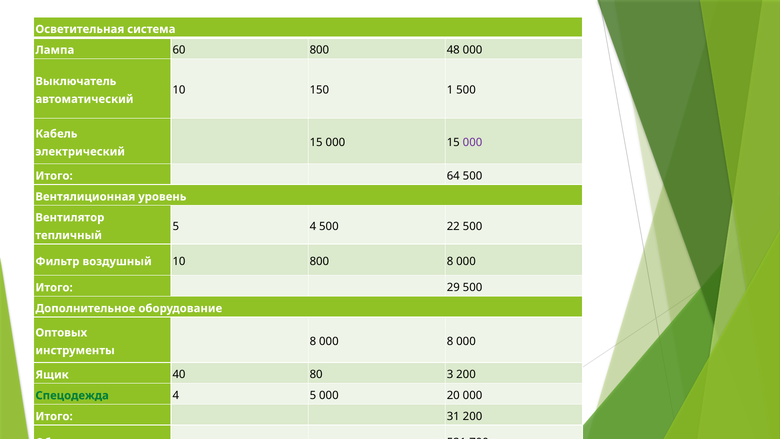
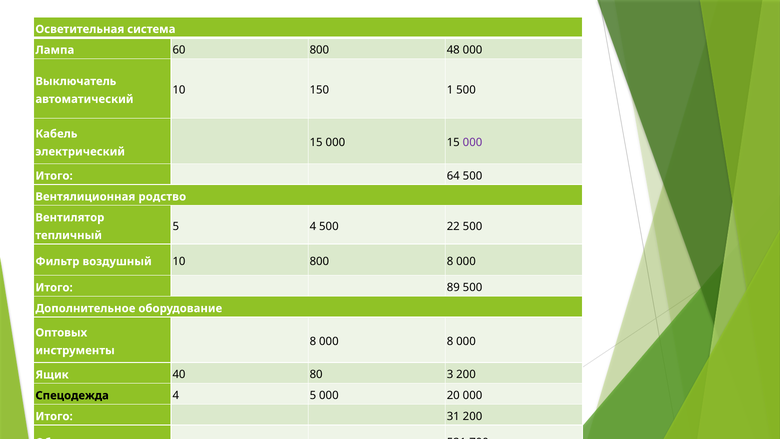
уровень: уровень -> родство
29: 29 -> 89
Спецодежда colour: green -> black
